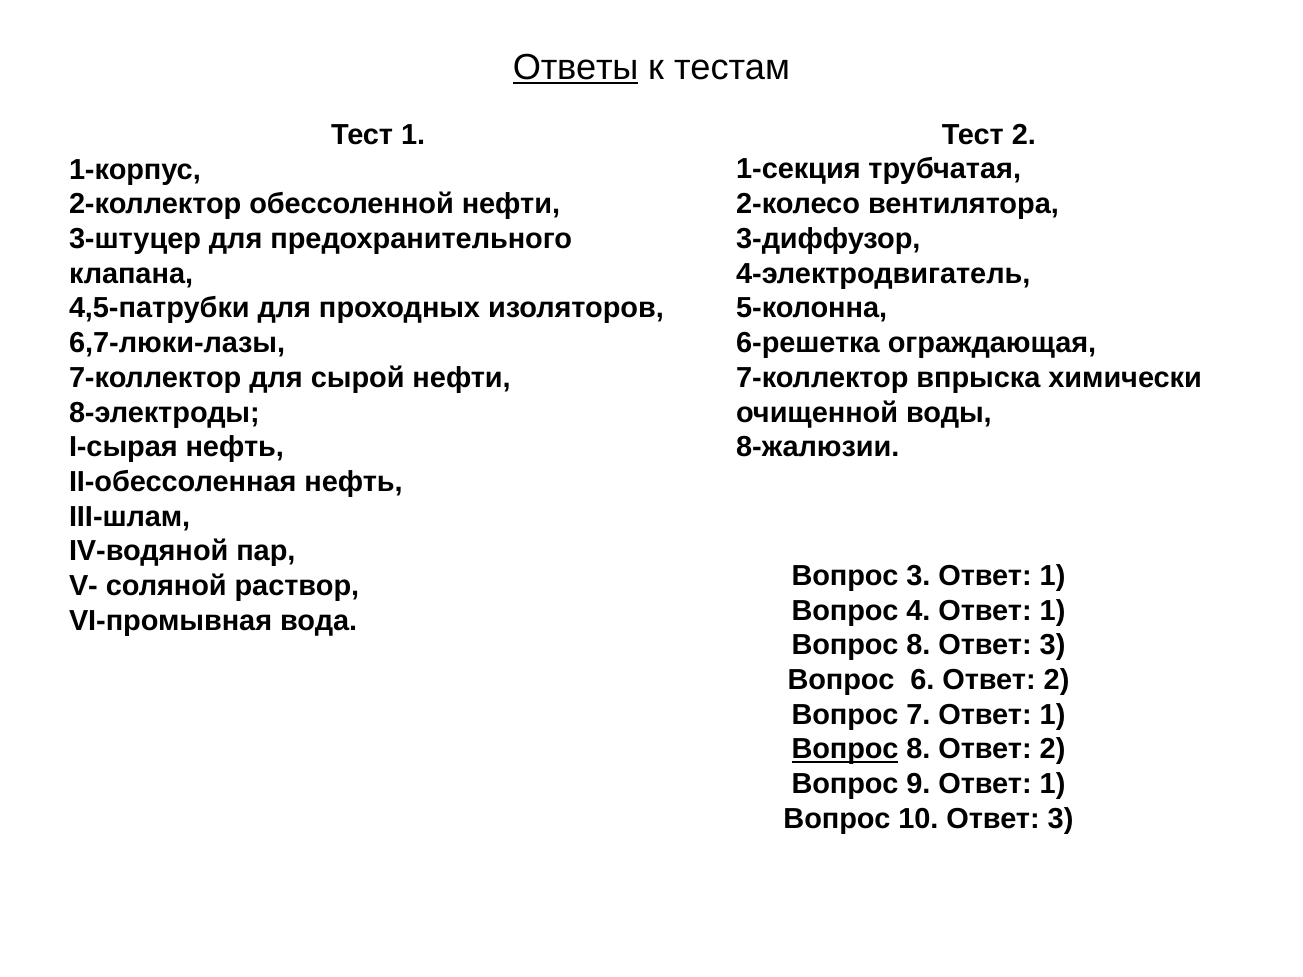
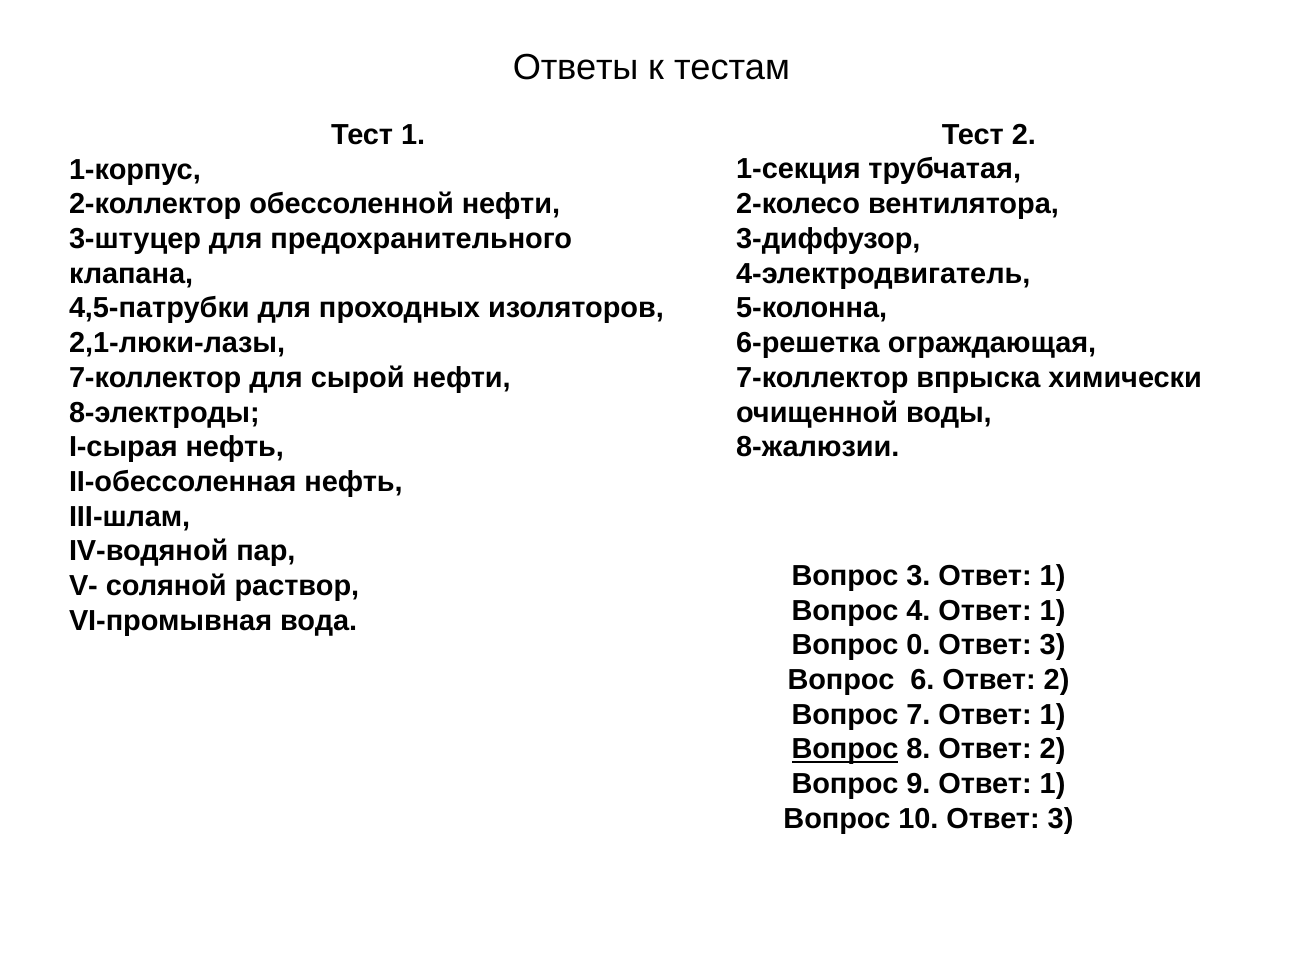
Ответы underline: present -> none
6,7-люки-лазы: 6,7-люки-лазы -> 2,1-люки-лазы
8 at (918, 645): 8 -> 0
